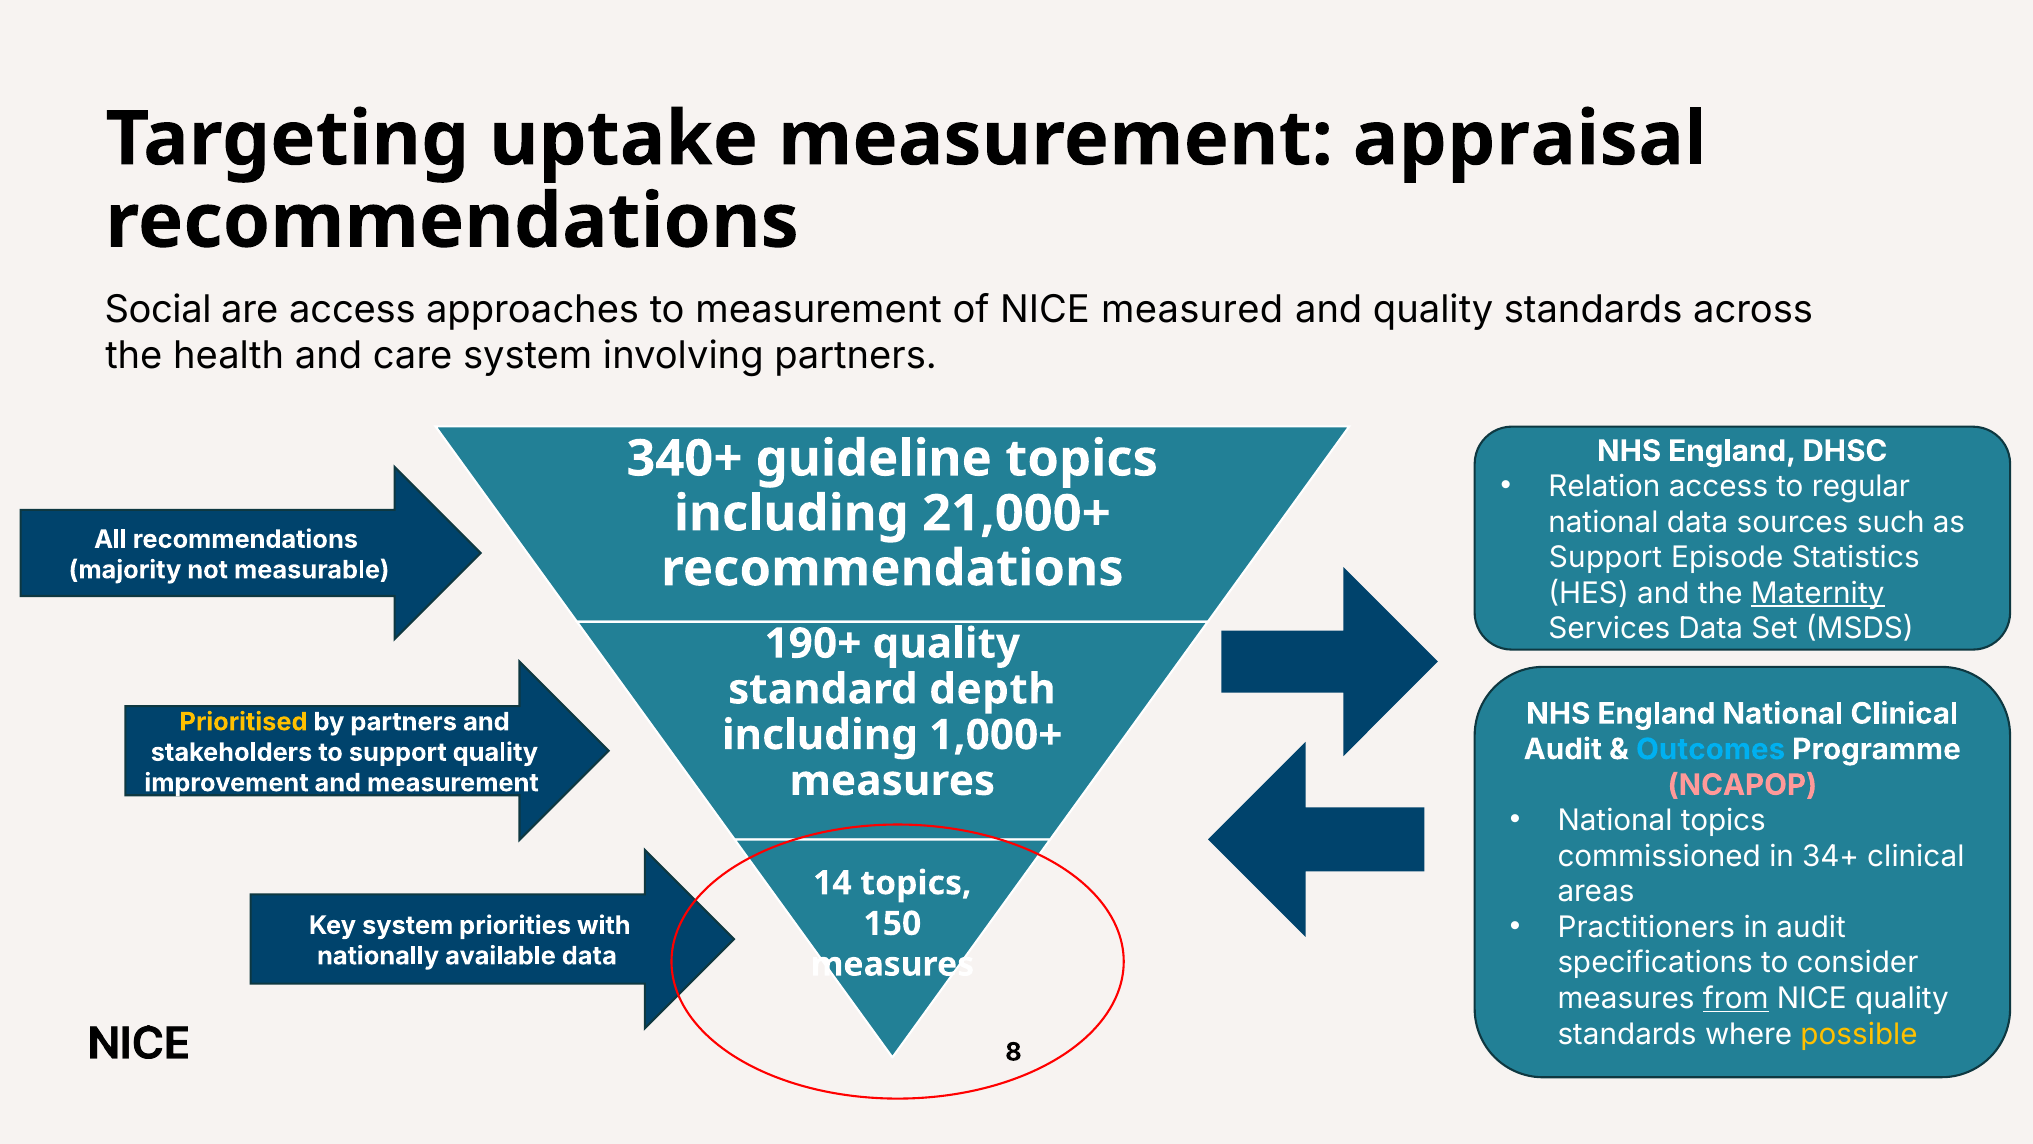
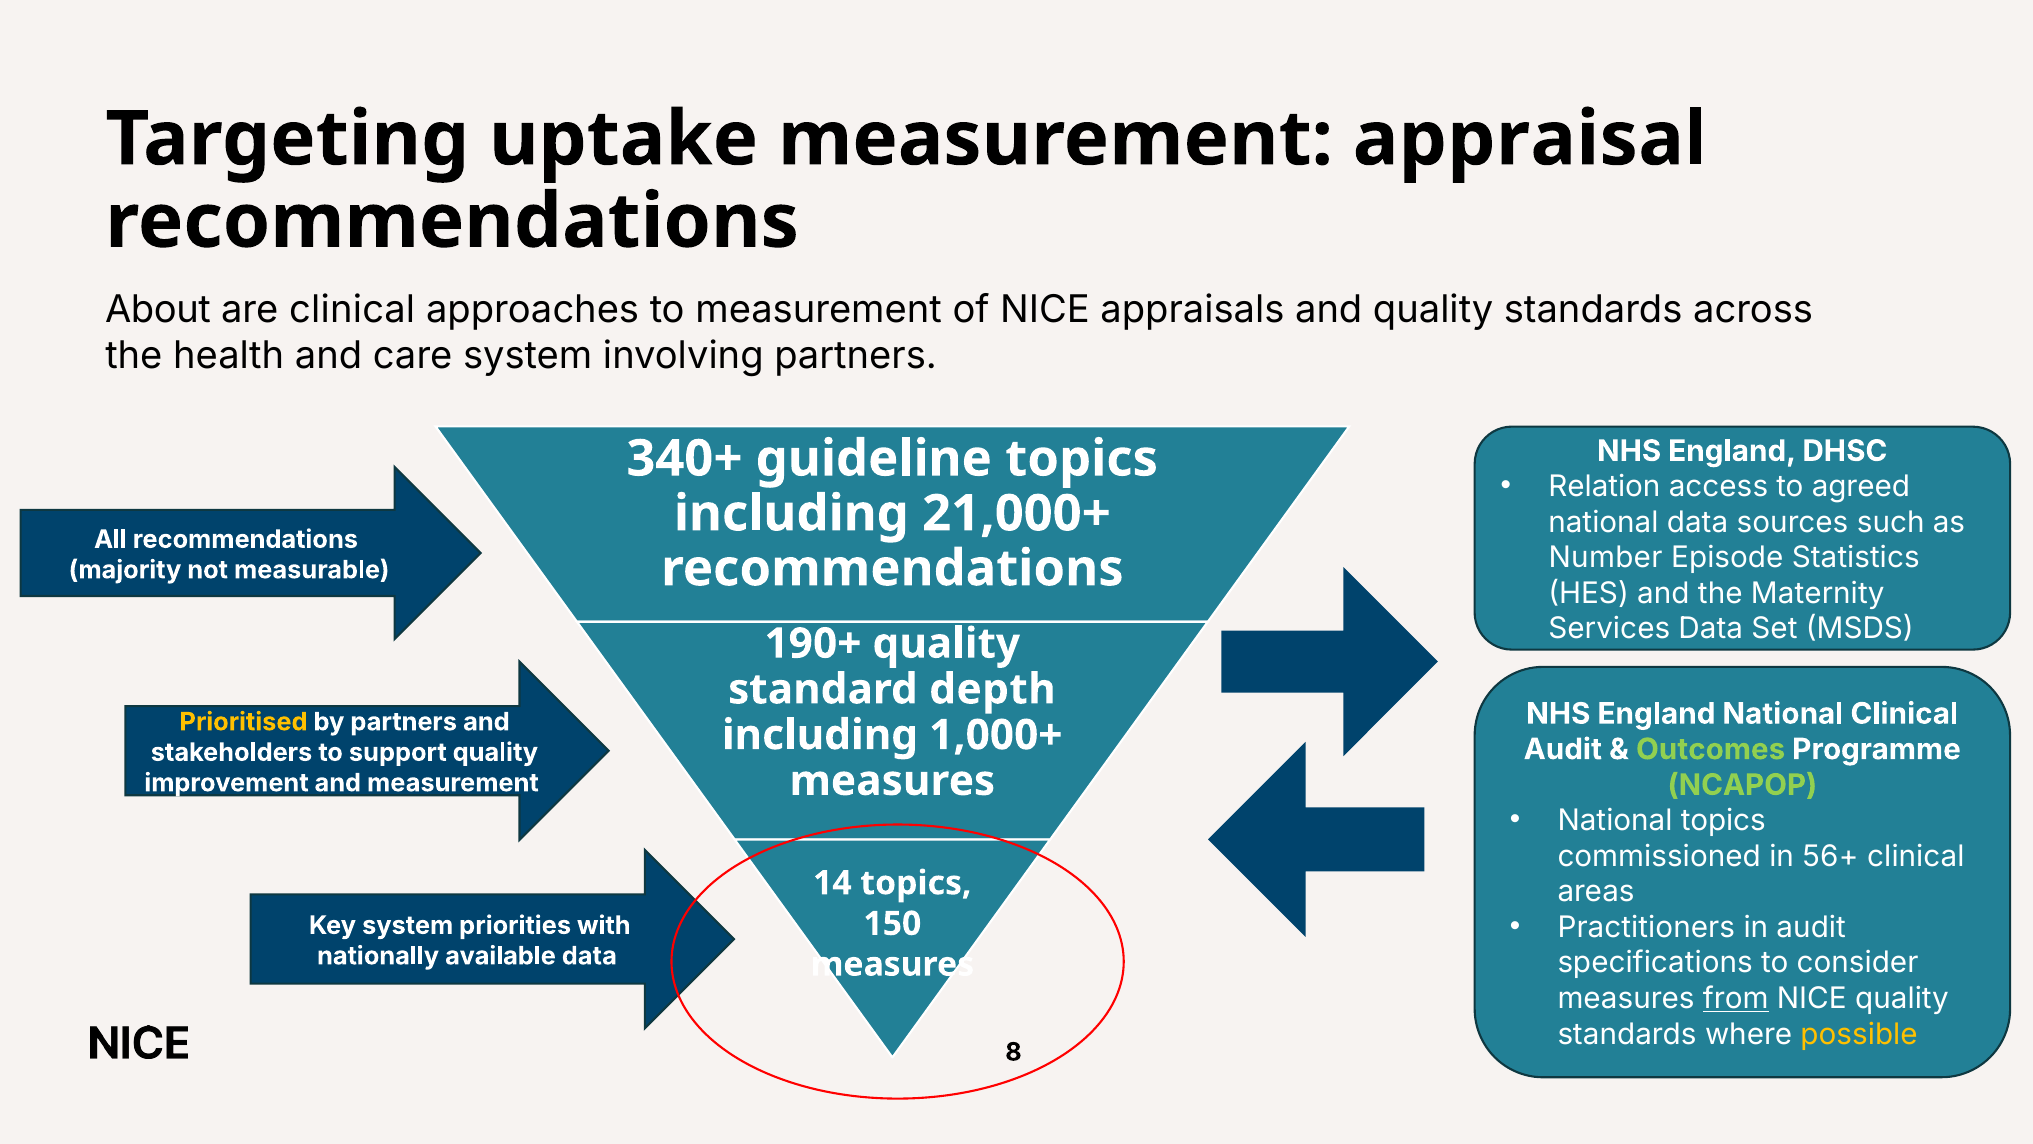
Social: Social -> About
are access: access -> clinical
measured: measured -> appraisals
regular: regular -> agreed
Support at (1606, 558): Support -> Number
Maternity underline: present -> none
Outcomes colour: light blue -> light green
NCAPOP colour: pink -> light green
34+: 34+ -> 56+
